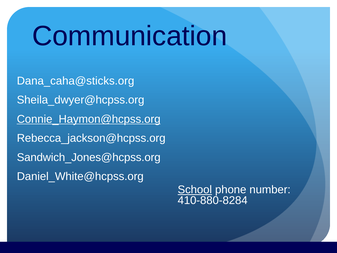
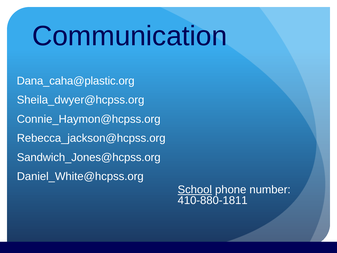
Dana_caha@sticks.org: Dana_caha@sticks.org -> Dana_caha@plastic.org
Connie_Haymon@hcpss.org underline: present -> none
410-880-8284: 410-880-8284 -> 410-880-1811
